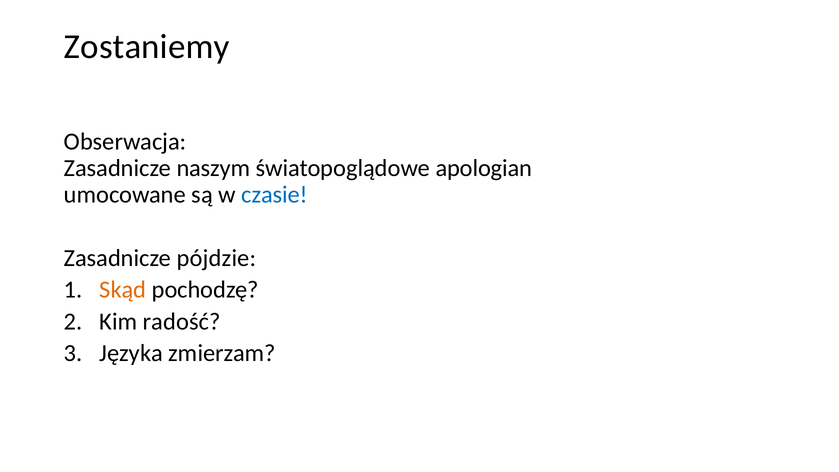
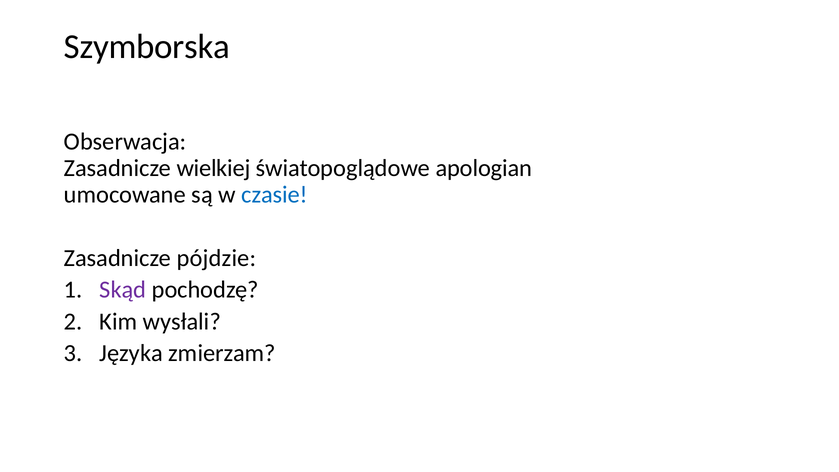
Zostaniemy: Zostaniemy -> Szymborska
naszym: naszym -> wielkiej
Skąd colour: orange -> purple
radość: radość -> wysłali
